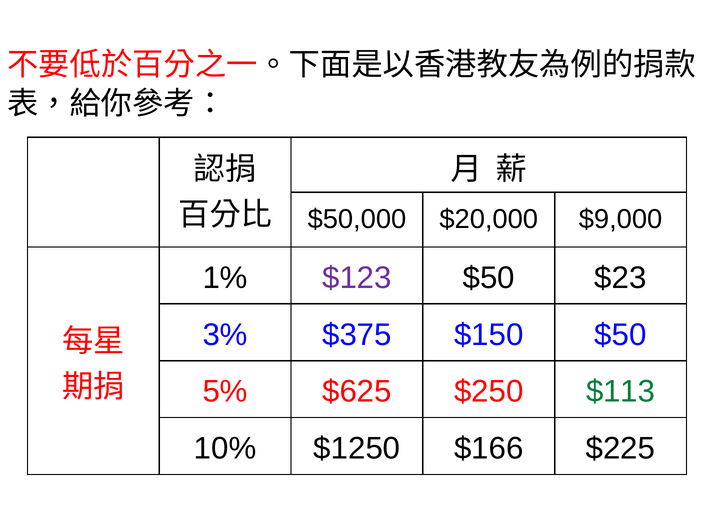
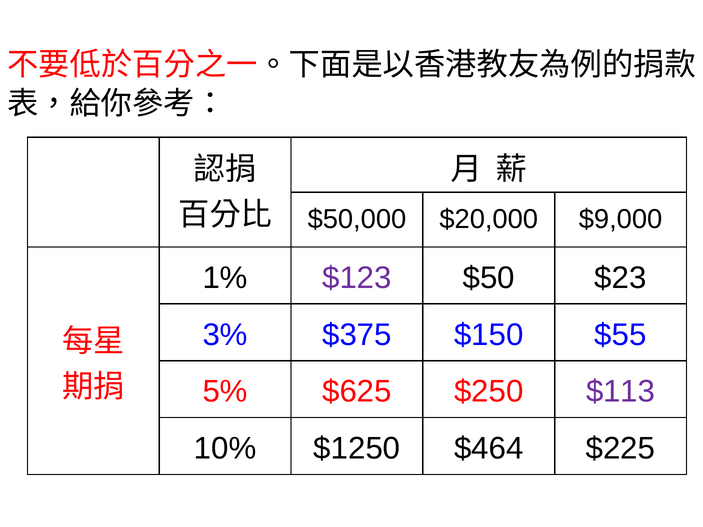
$150 $50: $50 -> $55
$113 colour: green -> purple
$166: $166 -> $464
